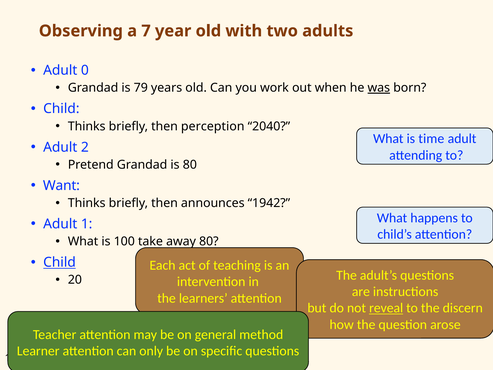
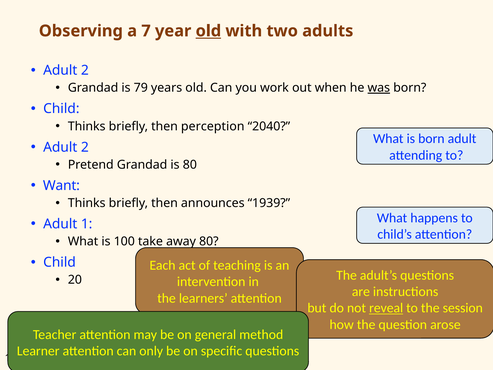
old at (208, 31) underline: none -> present
0 at (85, 70): 0 -> 2
is time: time -> born
1942: 1942 -> 1939
Child at (60, 262) underline: present -> none
discern: discern -> session
